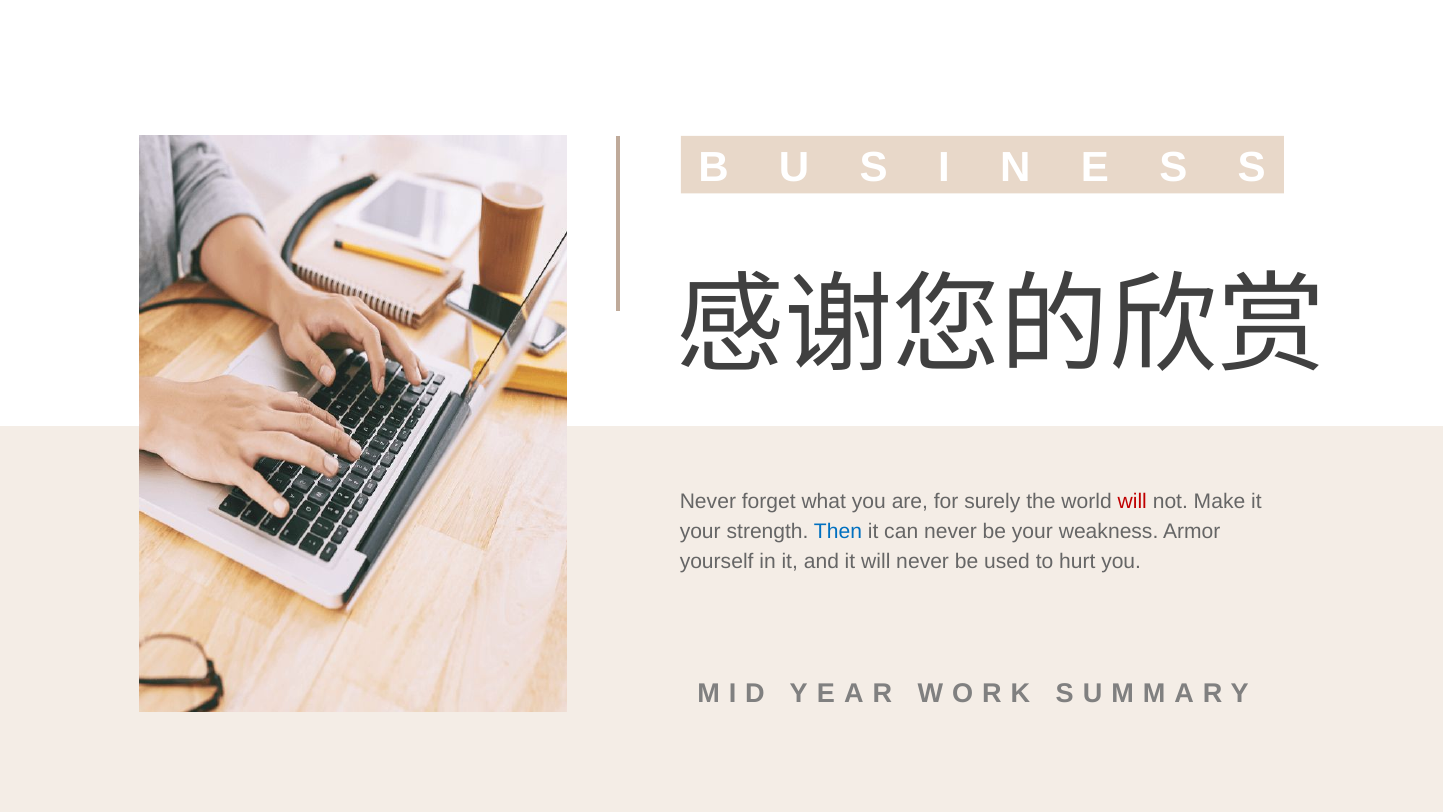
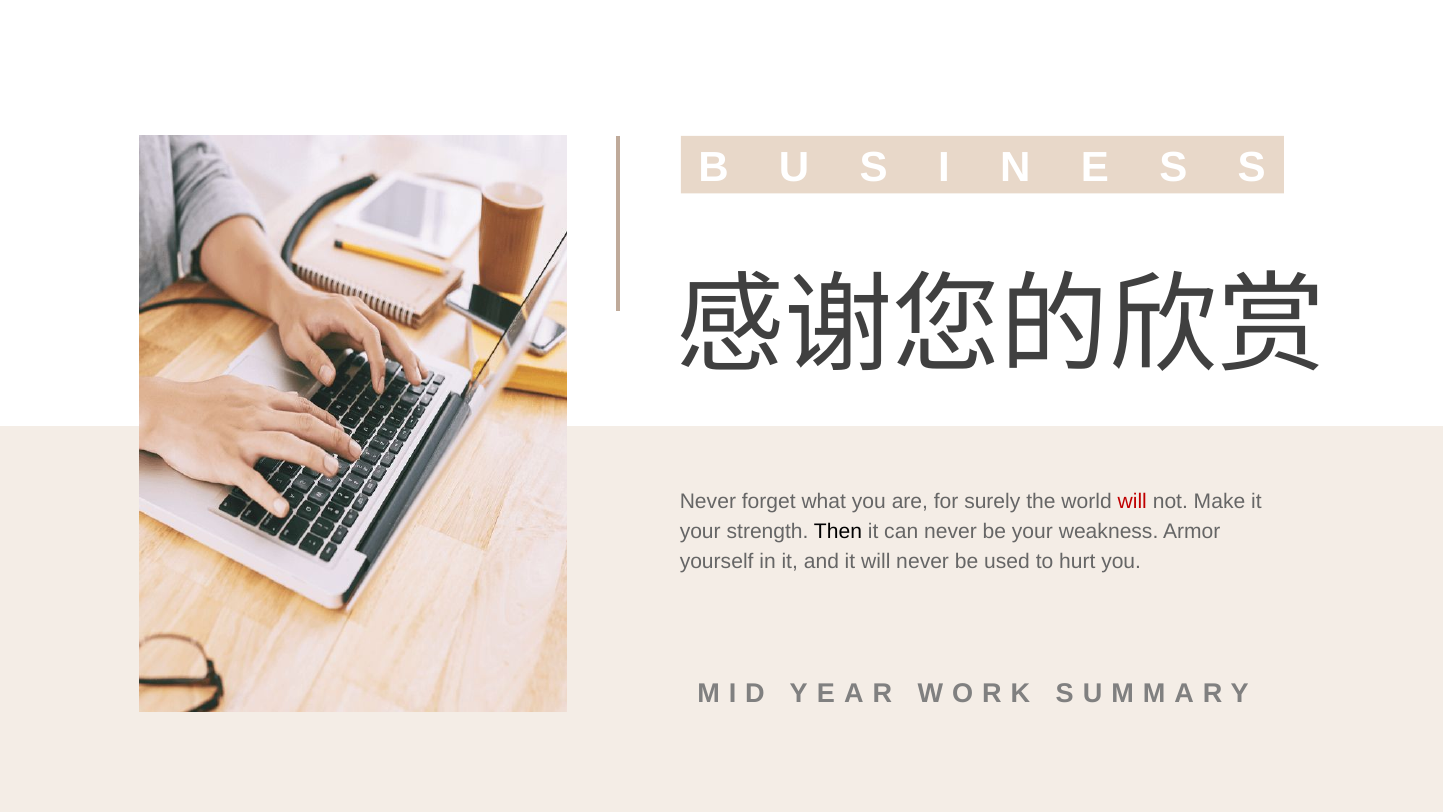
Then colour: blue -> black
